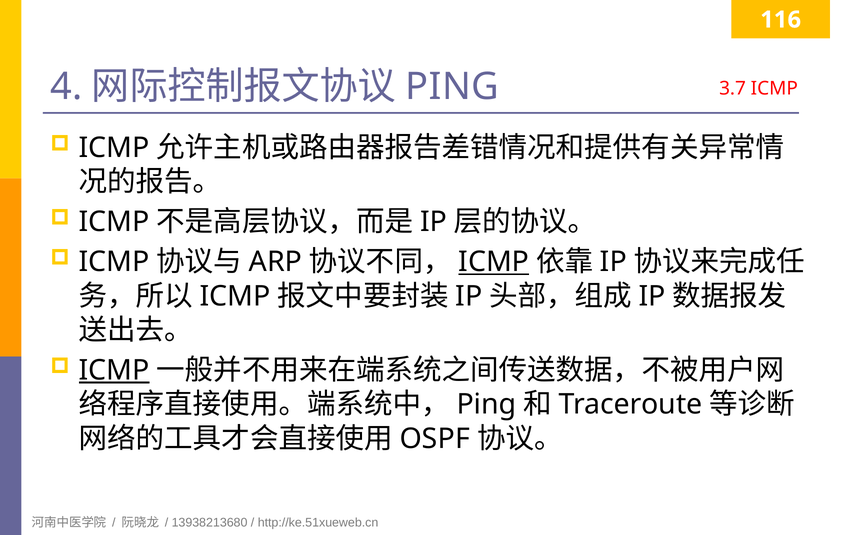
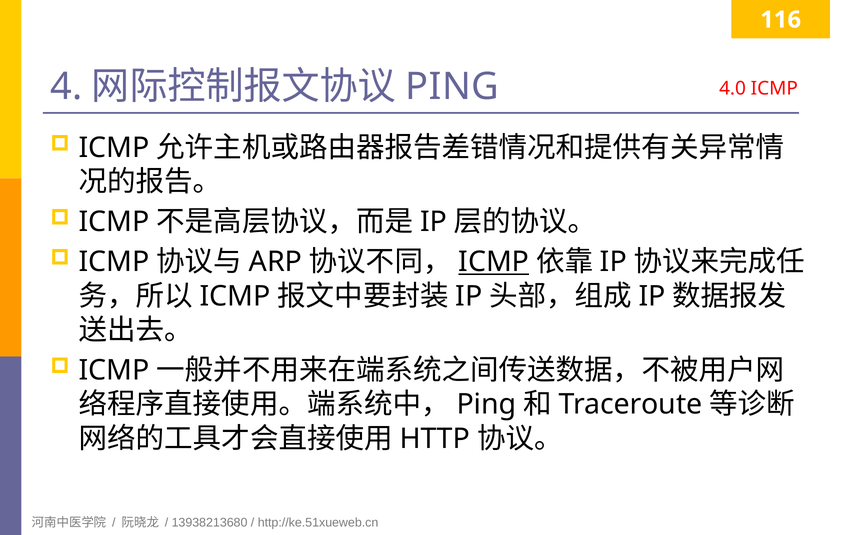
3.7: 3.7 -> 4.0
ICMP at (114, 370) underline: present -> none
OSPF: OSPF -> HTTP
